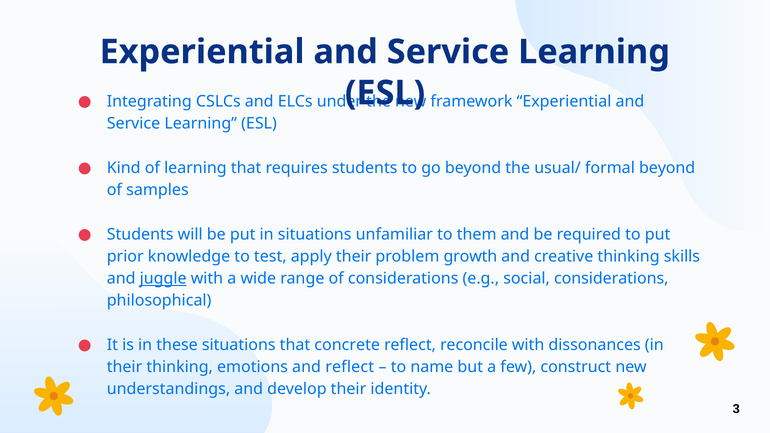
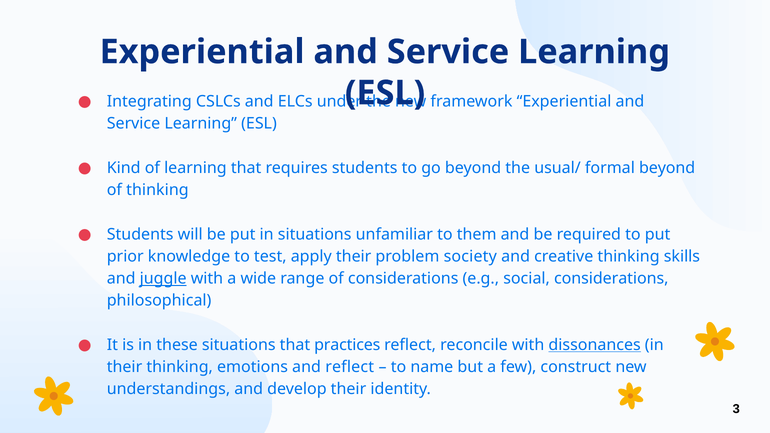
of samples: samples -> thinking
growth: growth -> society
concrete: concrete -> practices
dissonances underline: none -> present
